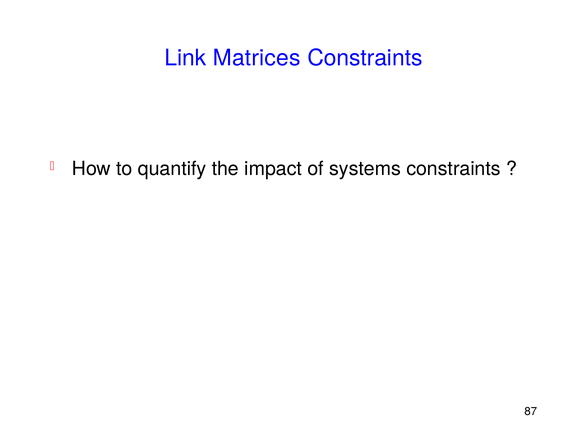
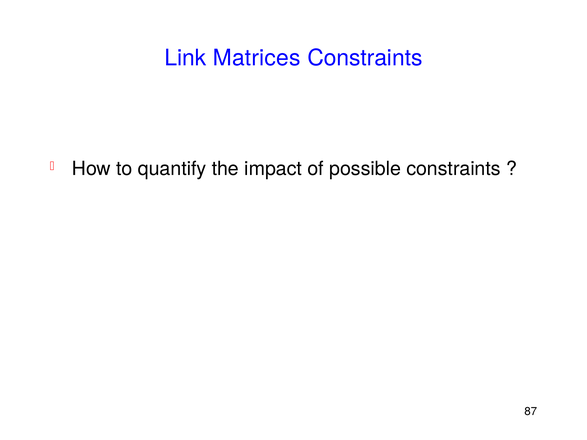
systems: systems -> possible
